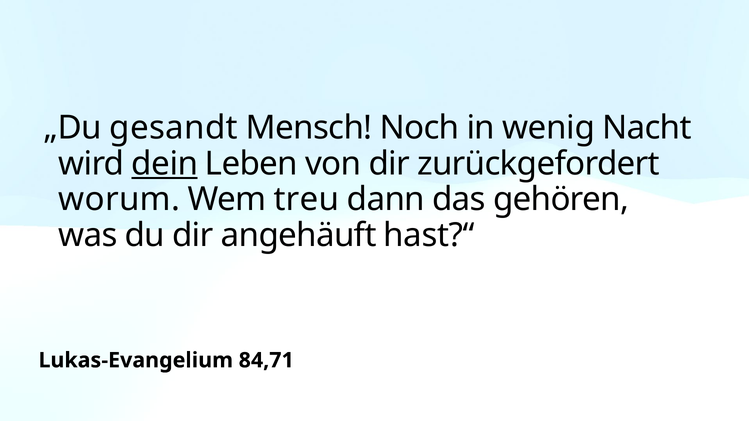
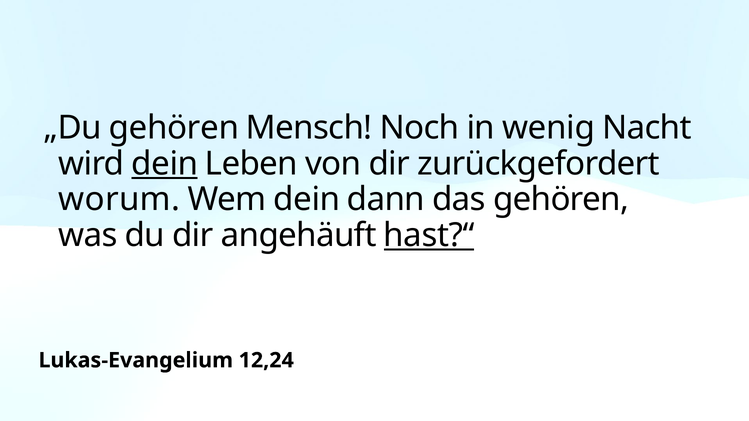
„Du gesandt: gesandt -> gehören
Wem treu: treu -> dein
hast?“ underline: none -> present
84,71: 84,71 -> 12,24
